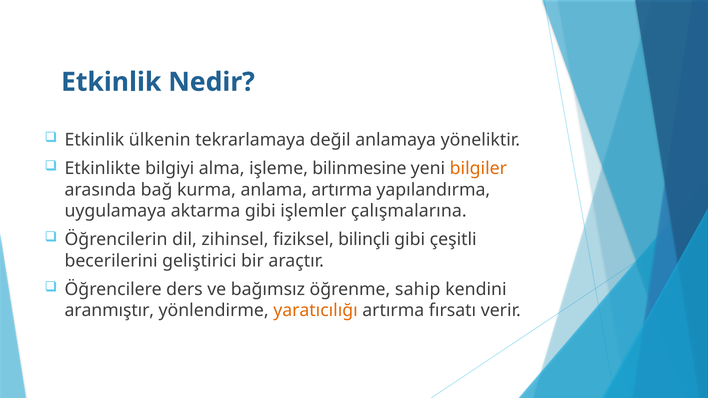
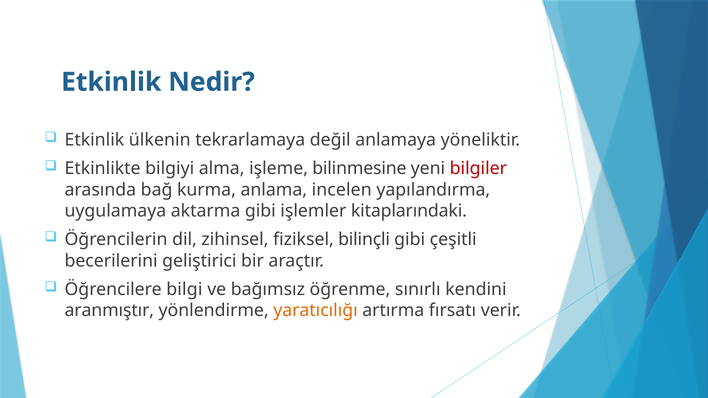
bilgiler colour: orange -> red
anlama artırma: artırma -> incelen
çalışmalarına: çalışmalarına -> kitaplarındaki
ders: ders -> bilgi
sahip: sahip -> sınırlı
